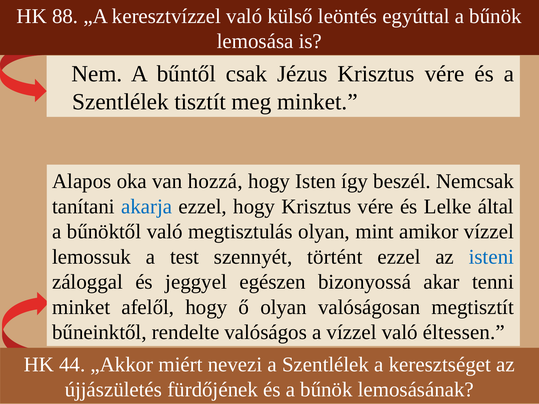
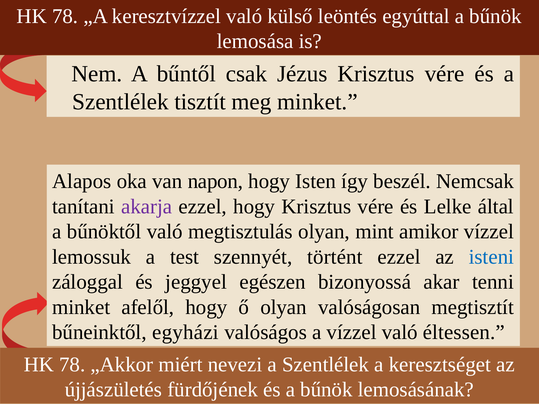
88 at (65, 16): 88 -> 78
hozzá: hozzá -> napon
akarja colour: blue -> purple
rendelte: rendelte -> egyházi
44 at (72, 365): 44 -> 78
